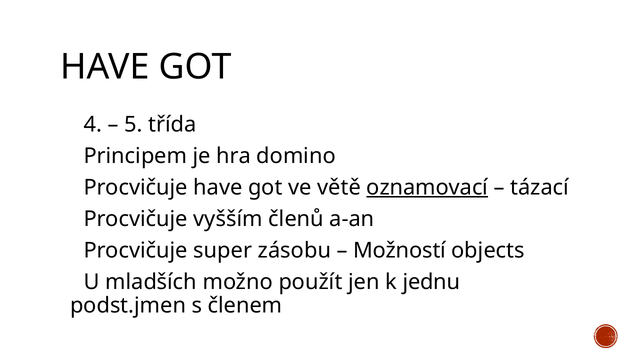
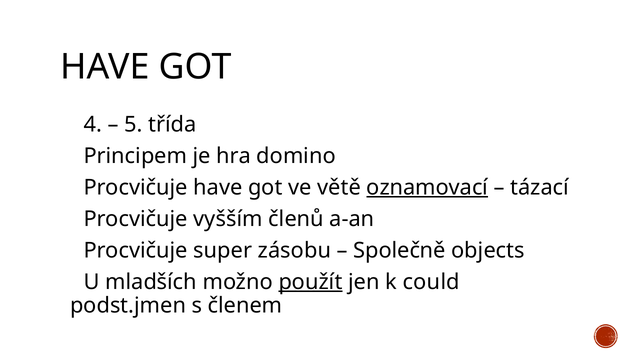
Možností: Možností -> Společně
použít underline: none -> present
jednu: jednu -> could
